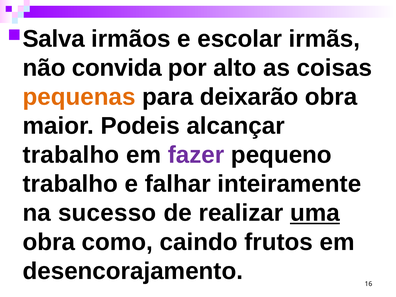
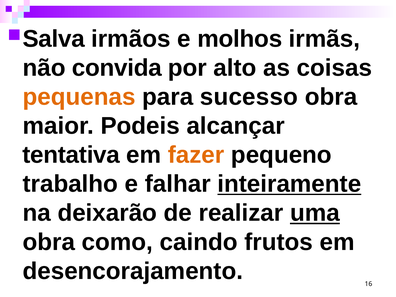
escolar: escolar -> molhos
deixarão: deixarão -> sucesso
trabalho at (71, 155): trabalho -> tentativa
fazer colour: purple -> orange
inteiramente underline: none -> present
sucesso: sucesso -> deixarão
